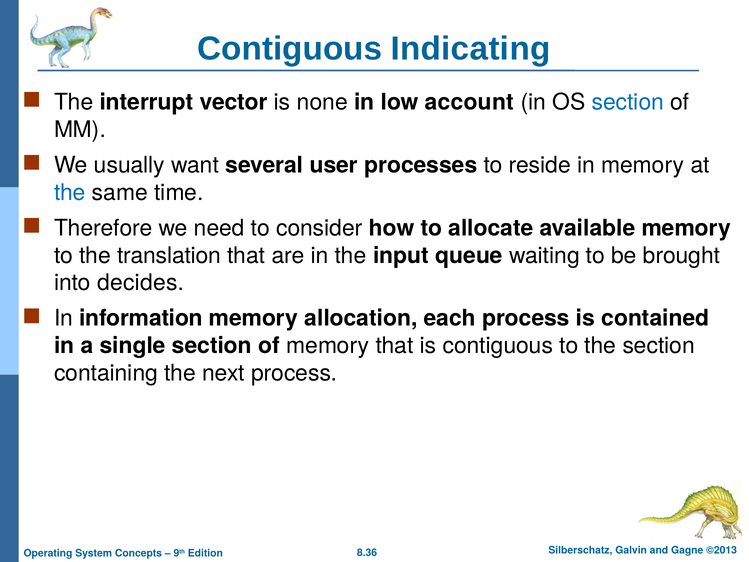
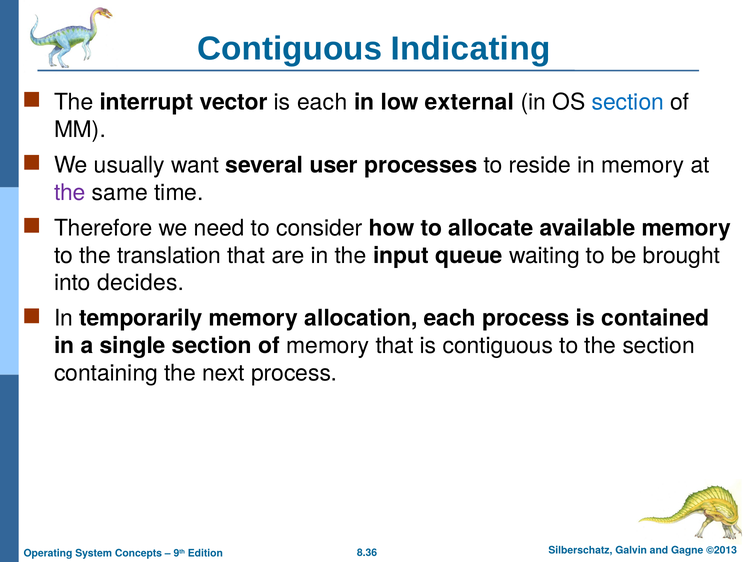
is none: none -> each
account: account -> external
the at (70, 192) colour: blue -> purple
information: information -> temporarily
